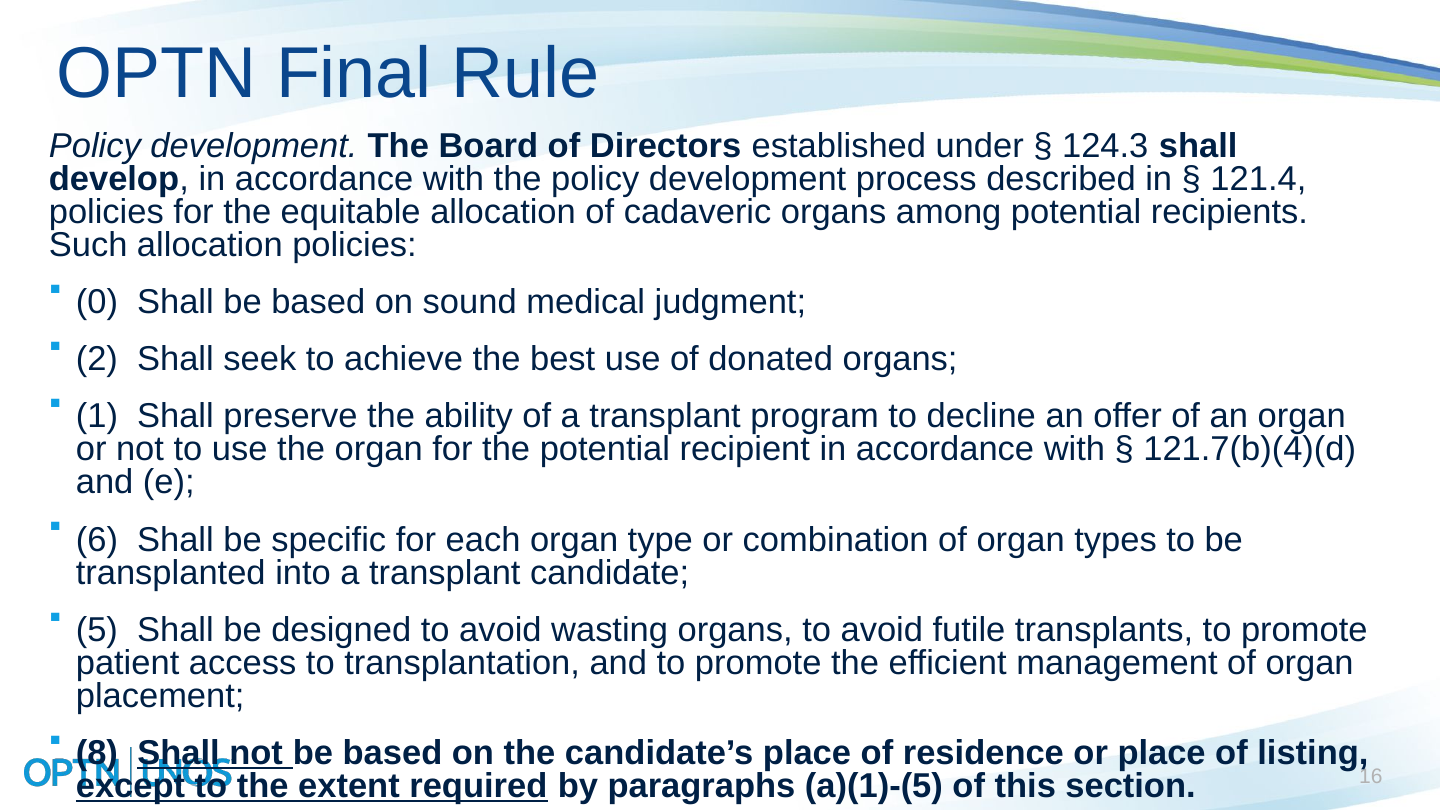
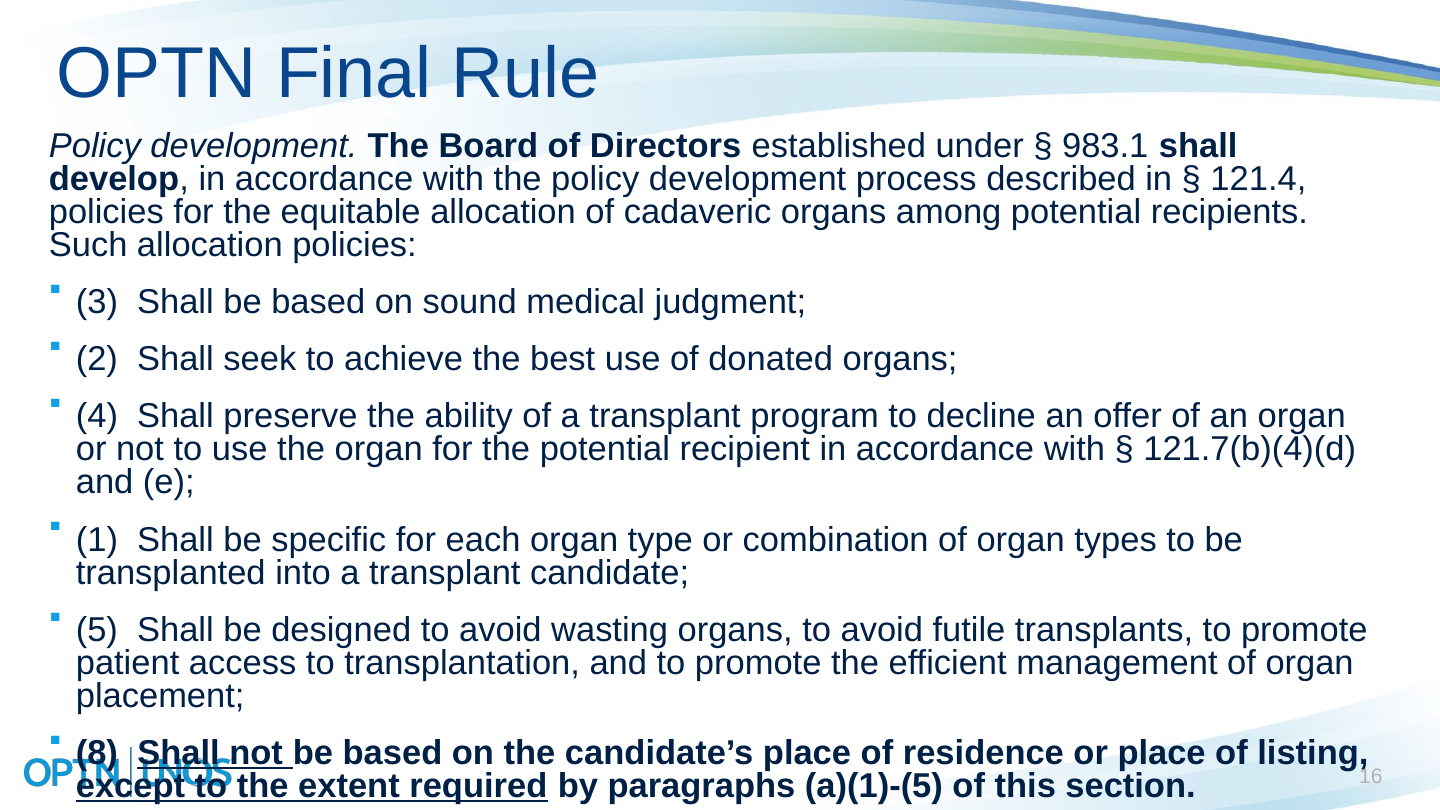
124.3: 124.3 -> 983.1
0: 0 -> 3
1: 1 -> 4
6: 6 -> 1
